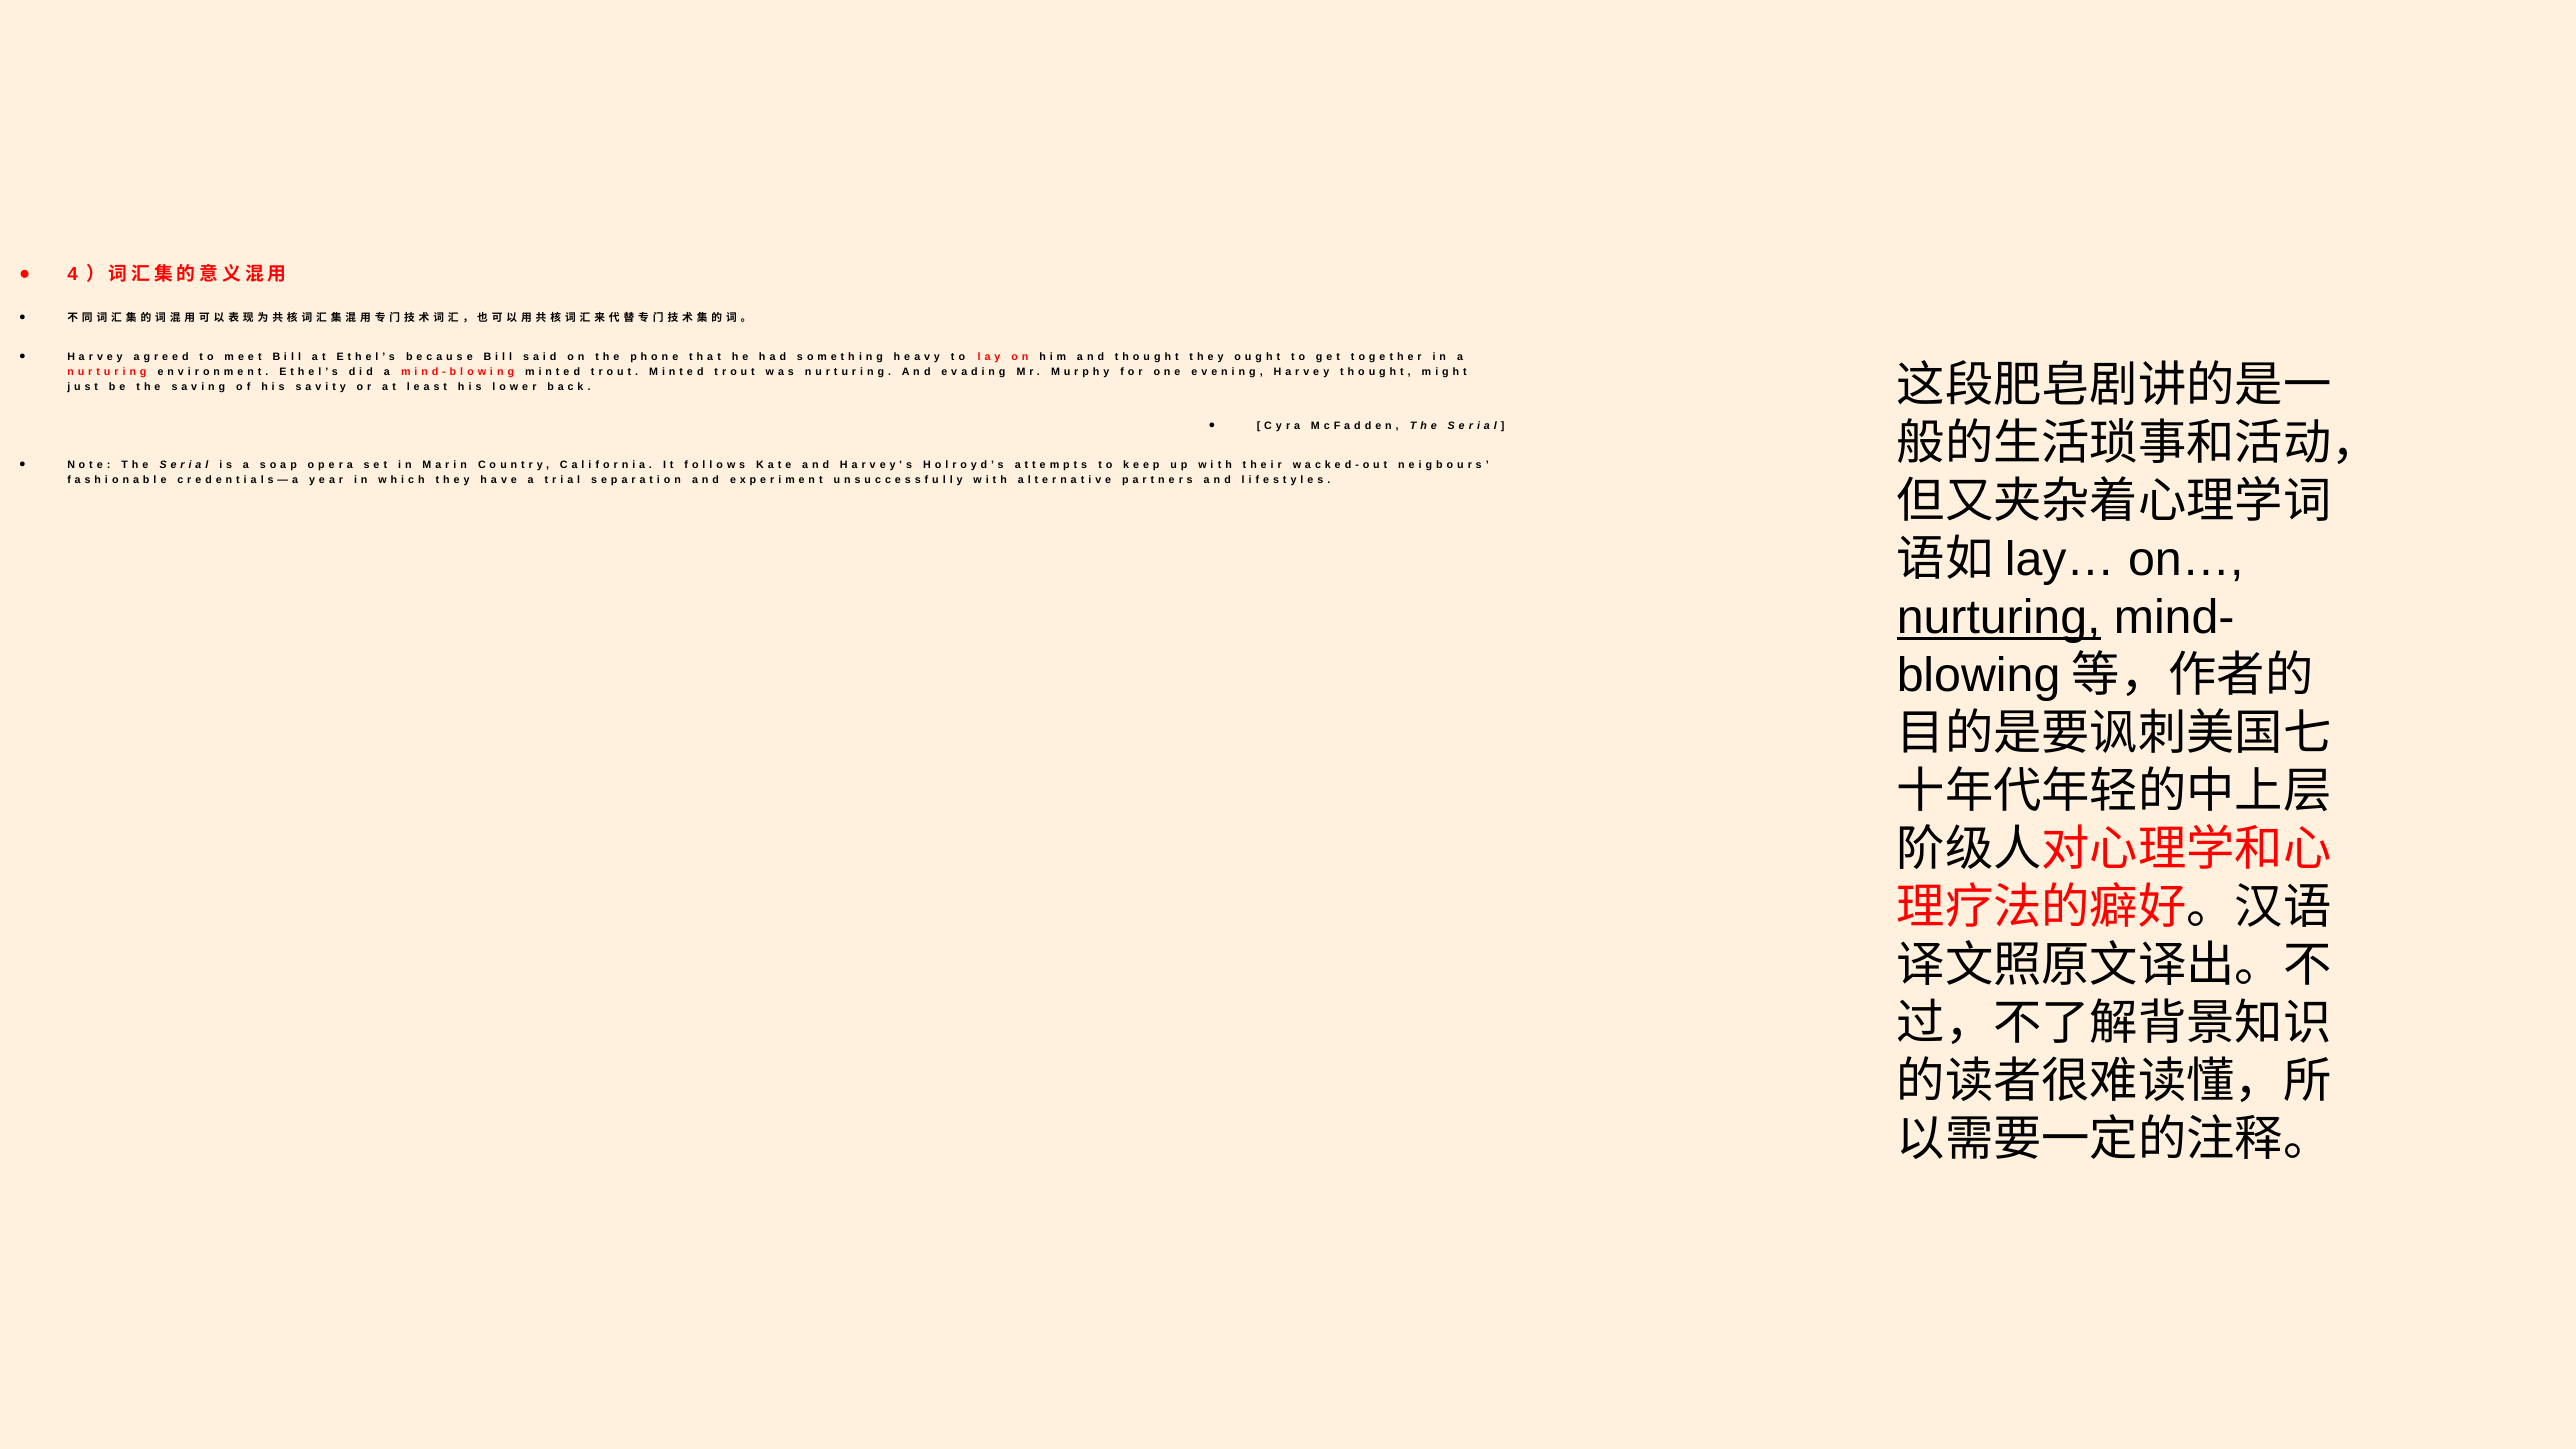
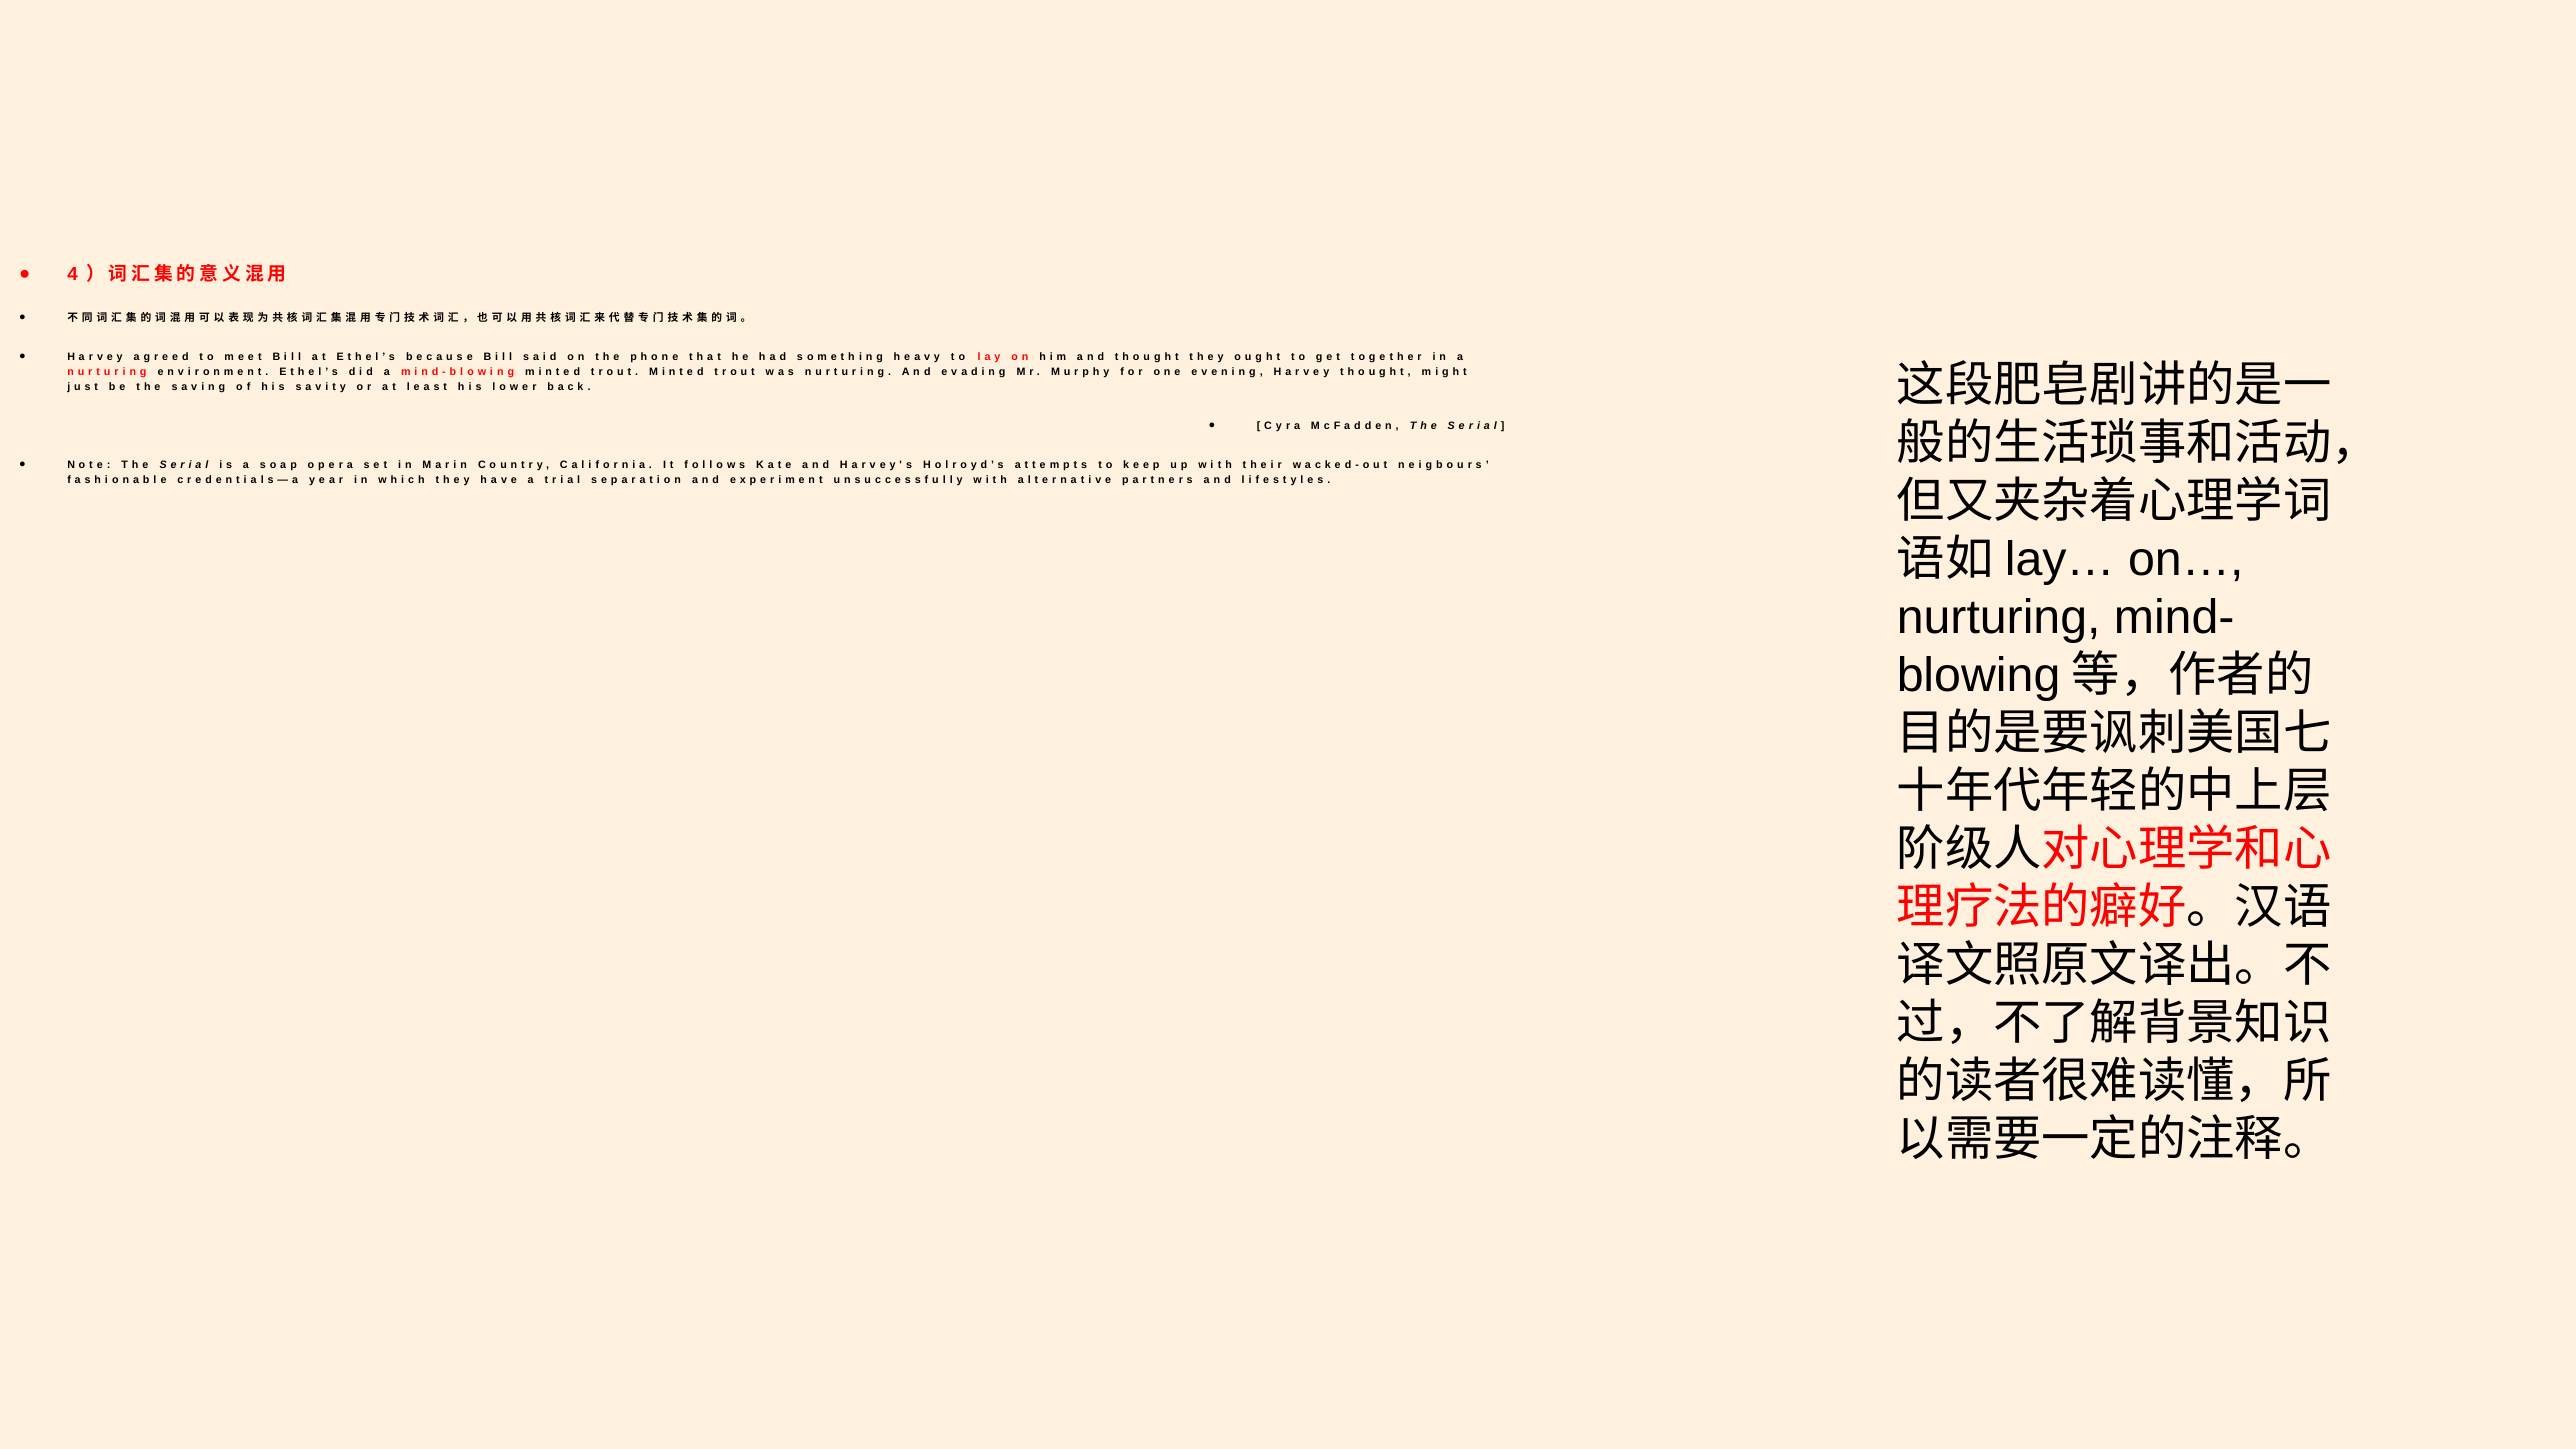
nurturing underline: present -> none
